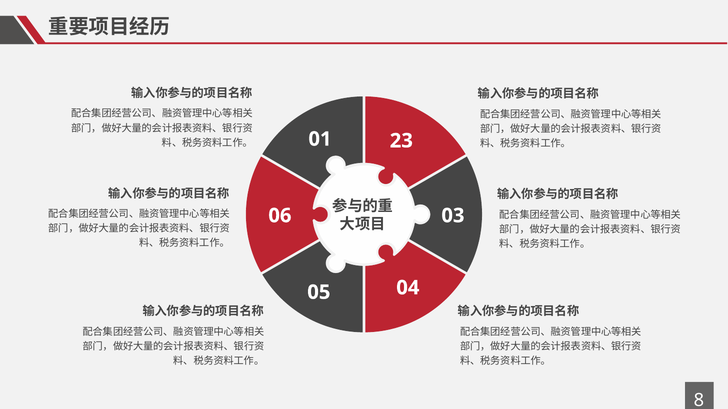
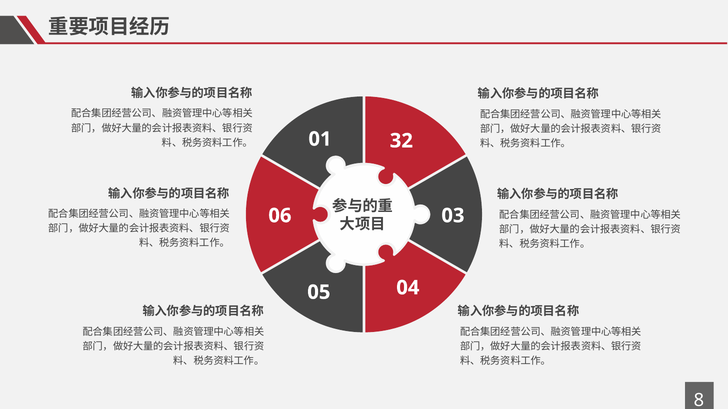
23: 23 -> 32
